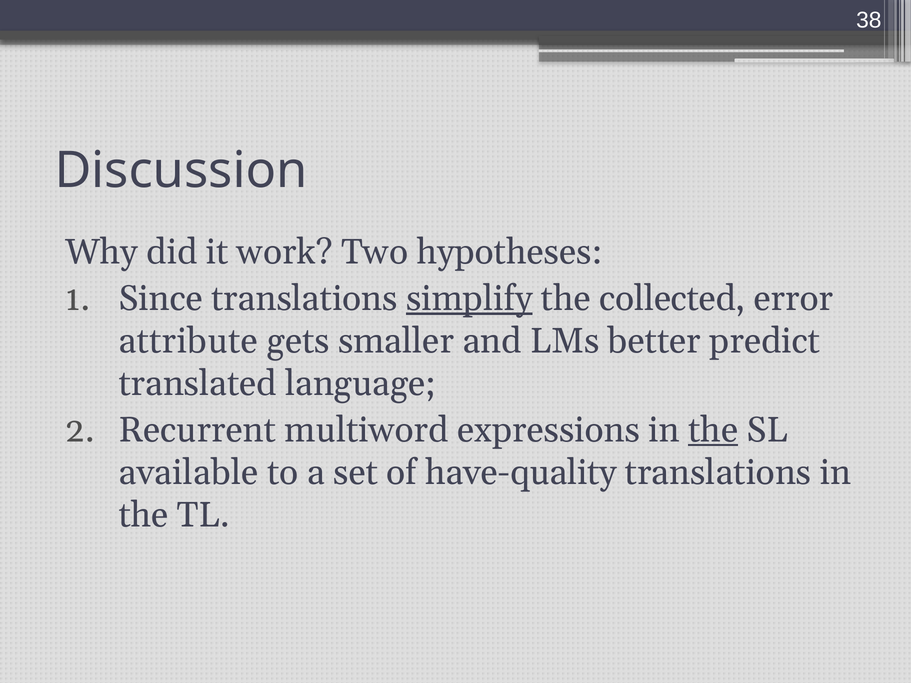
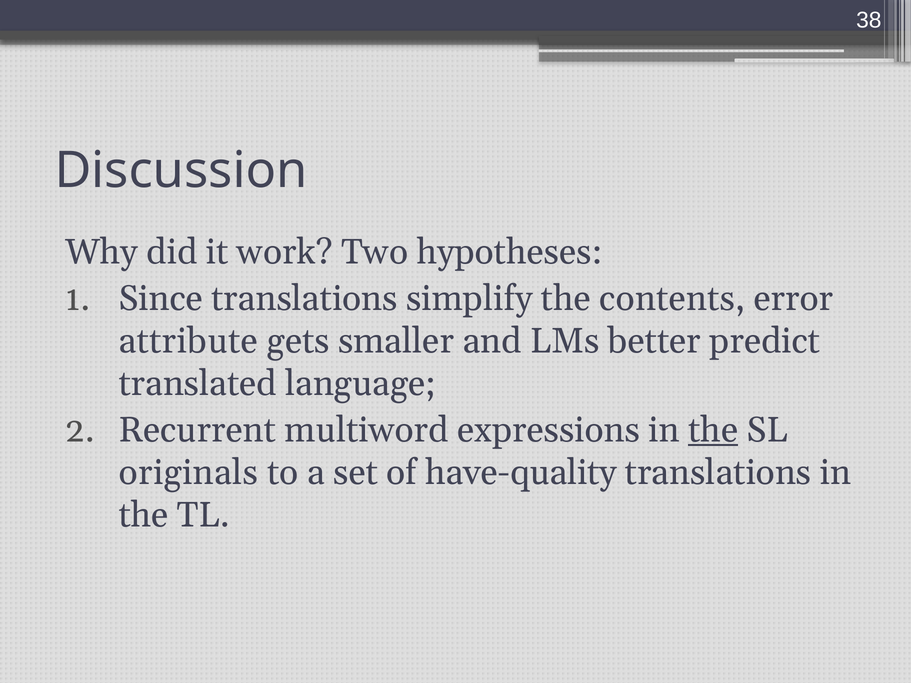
simplify underline: present -> none
collected: collected -> contents
available: available -> originals
